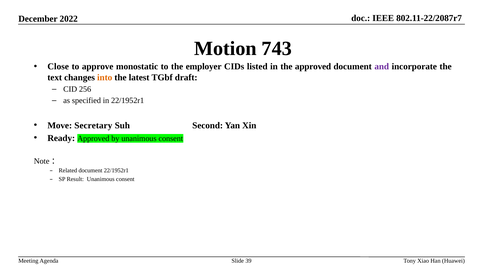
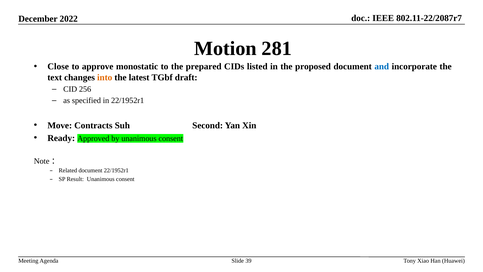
743: 743 -> 281
employer: employer -> prepared
the approved: approved -> proposed
and colour: purple -> blue
Secretary: Secretary -> Contracts
